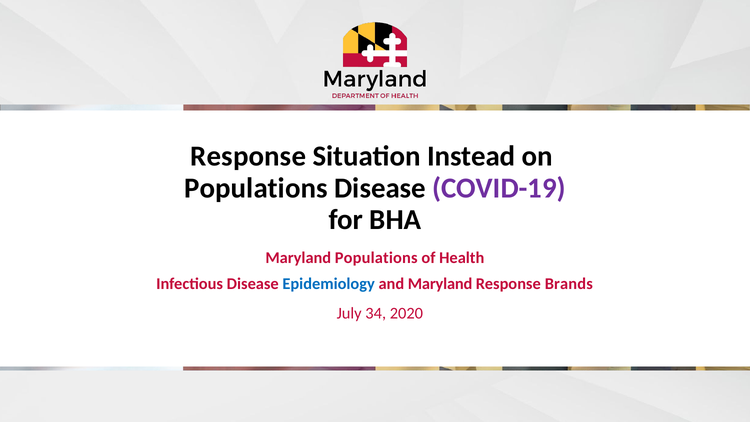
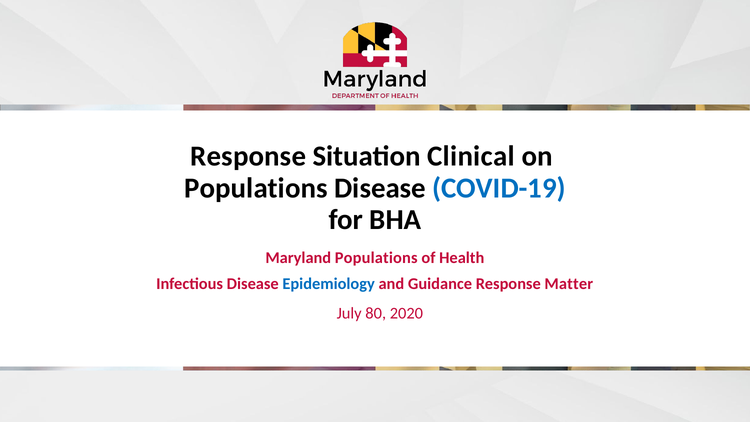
Instead: Instead -> Clinical
COVID-19 colour: purple -> blue
and Maryland: Maryland -> Guidance
Brands: Brands -> Matter
34: 34 -> 80
